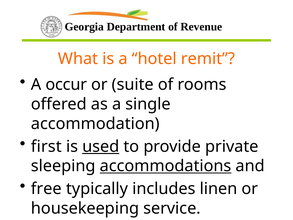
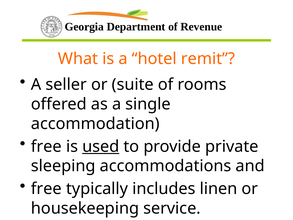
occur: occur -> seller
first at (46, 146): first -> free
accommodations underline: present -> none
